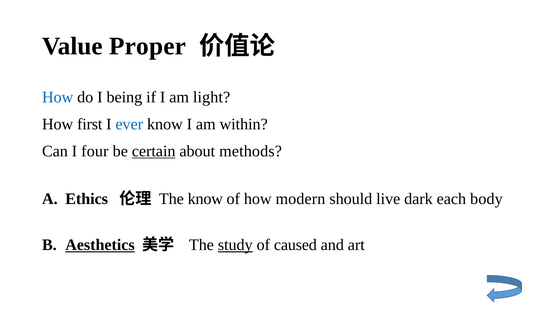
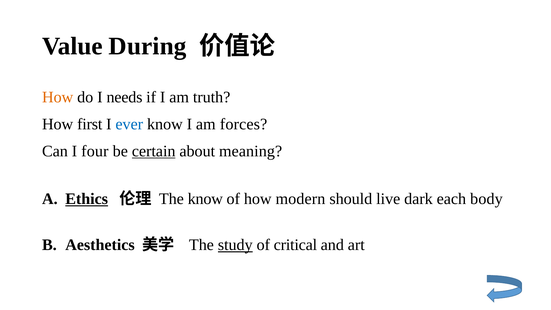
Proper: Proper -> During
How at (58, 97) colour: blue -> orange
being: being -> needs
light: light -> truth
within: within -> forces
methods: methods -> meaning
Ethics underline: none -> present
Aesthetics underline: present -> none
caused: caused -> critical
